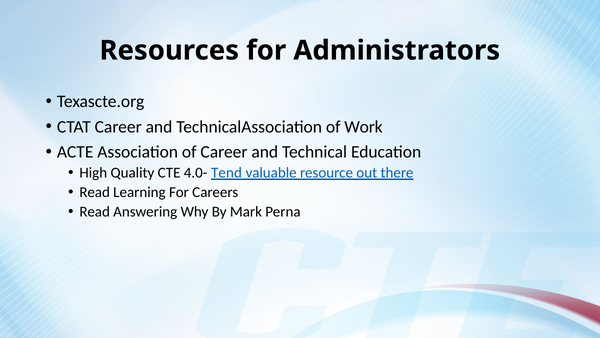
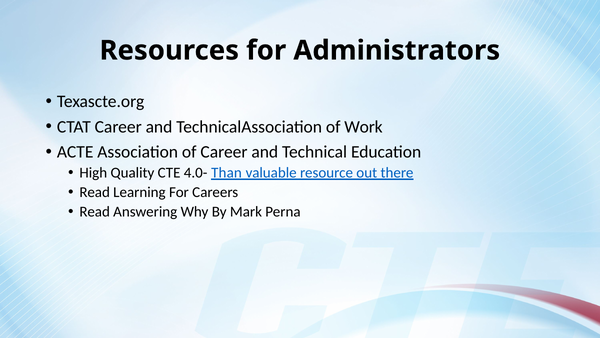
Tend: Tend -> Than
